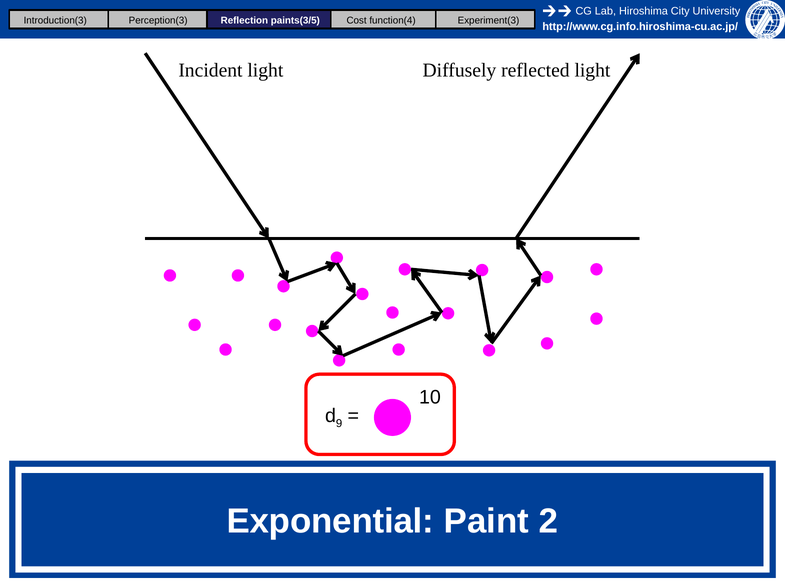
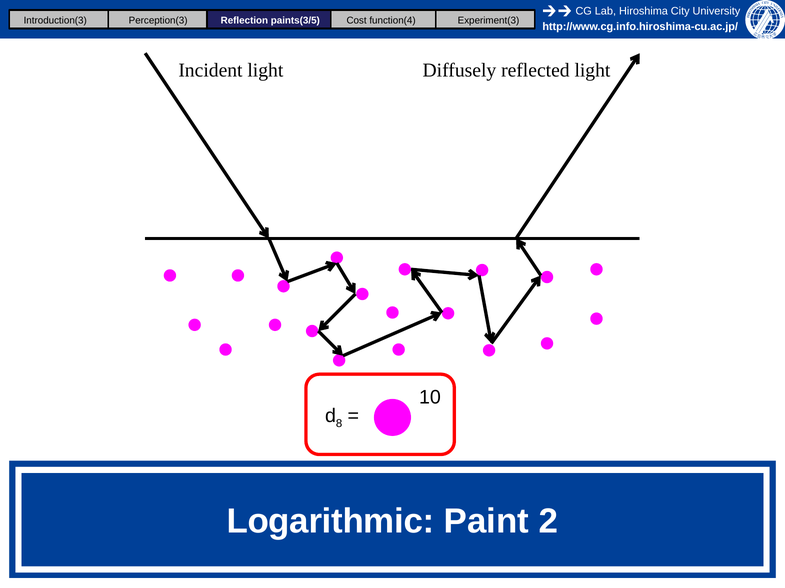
9: 9 -> 8
Exponential: Exponential -> Logarithmic
